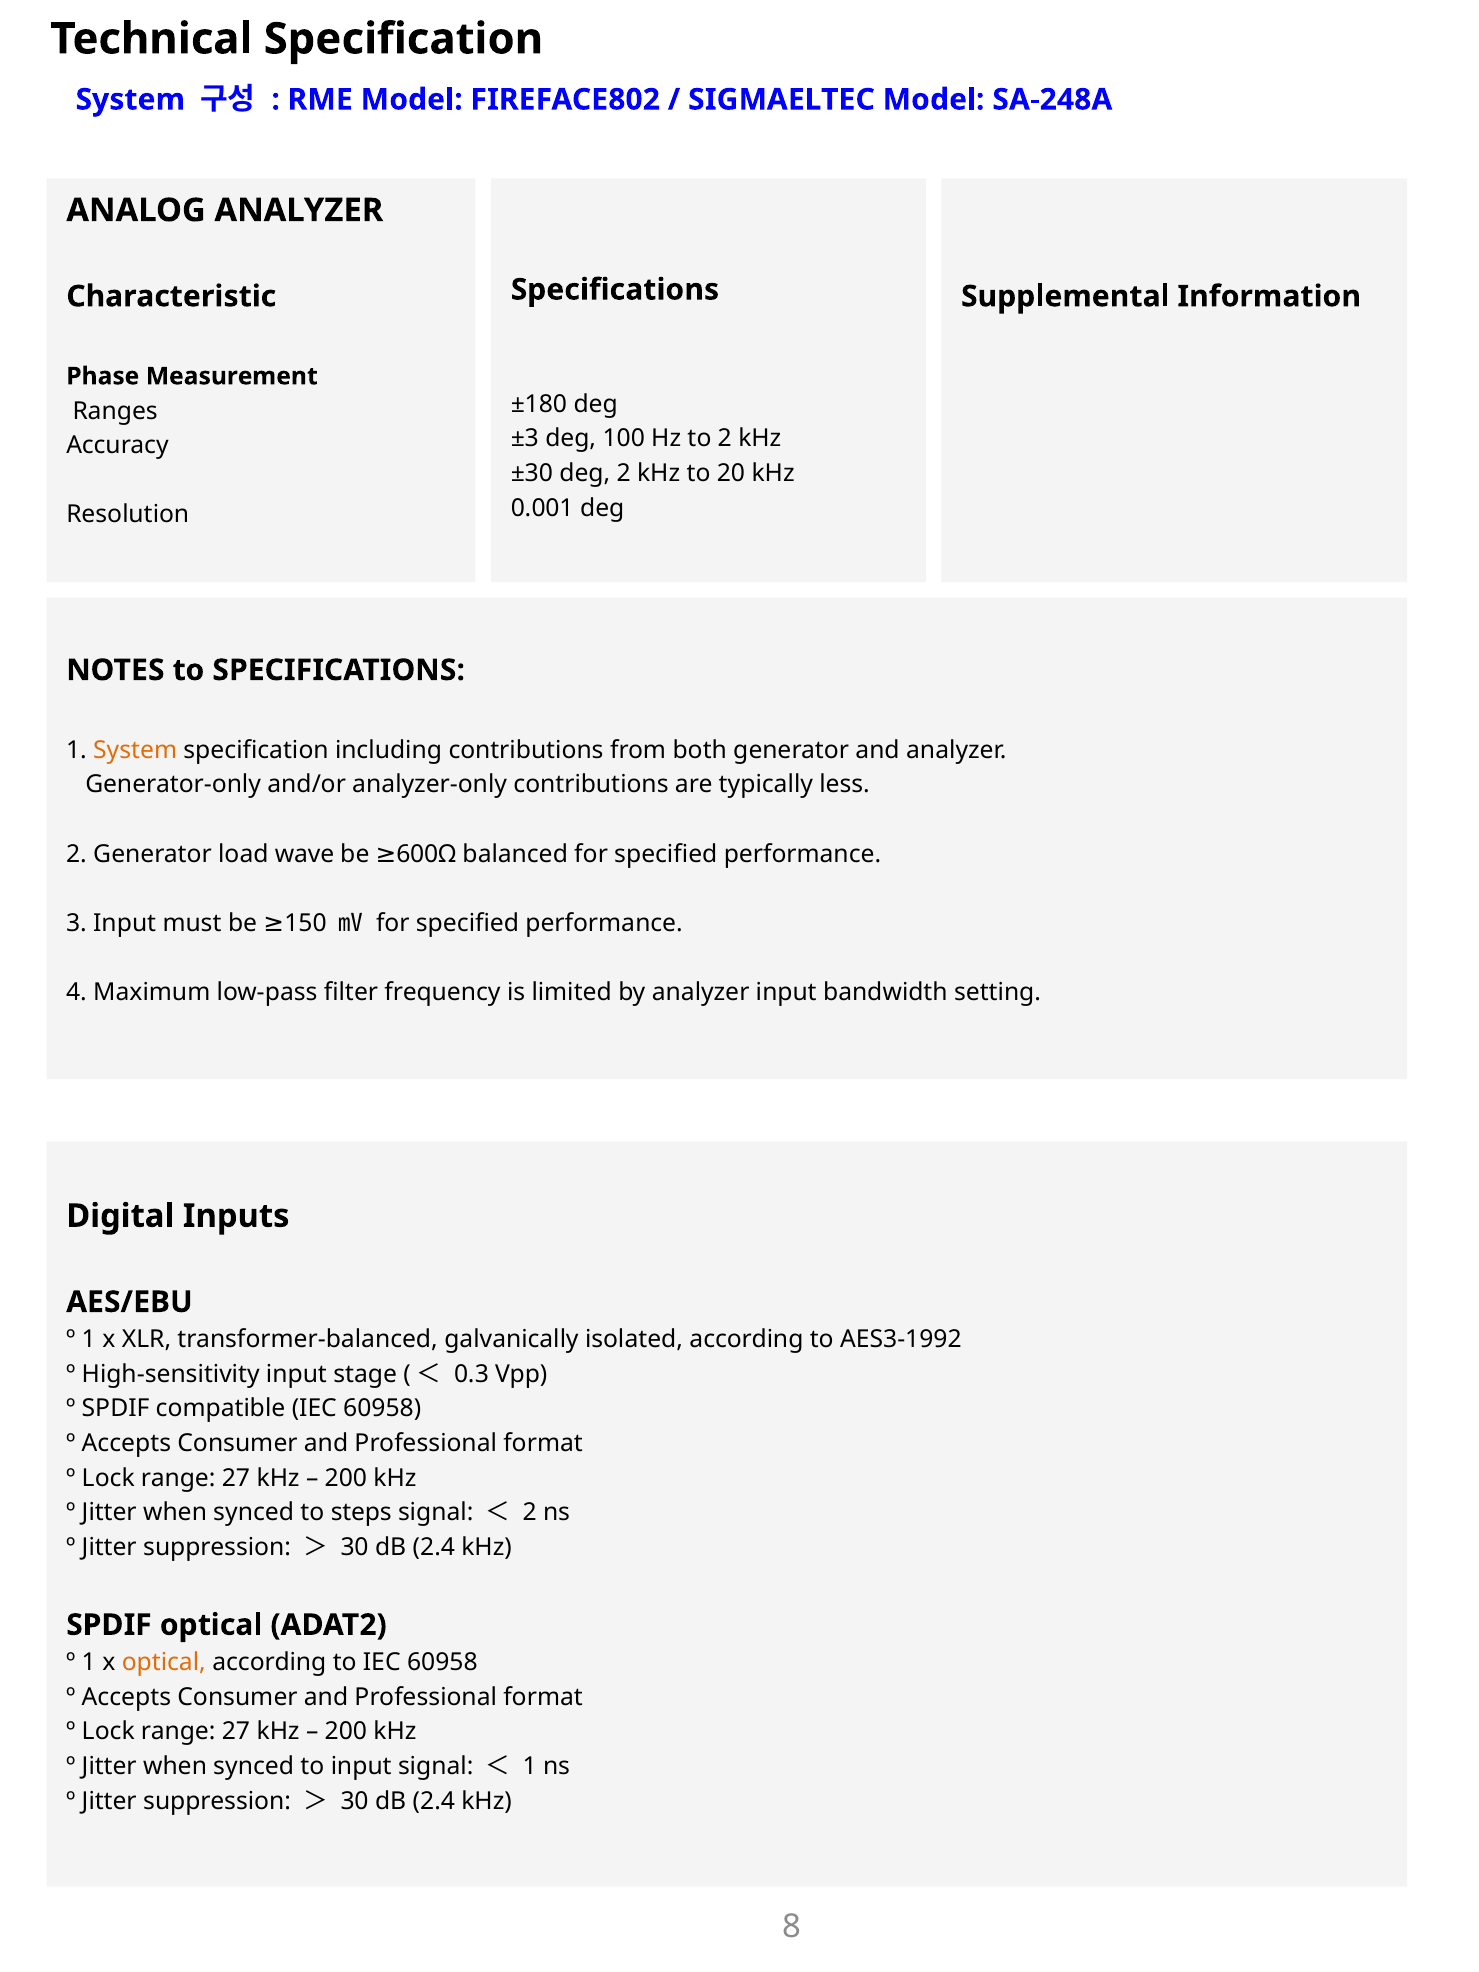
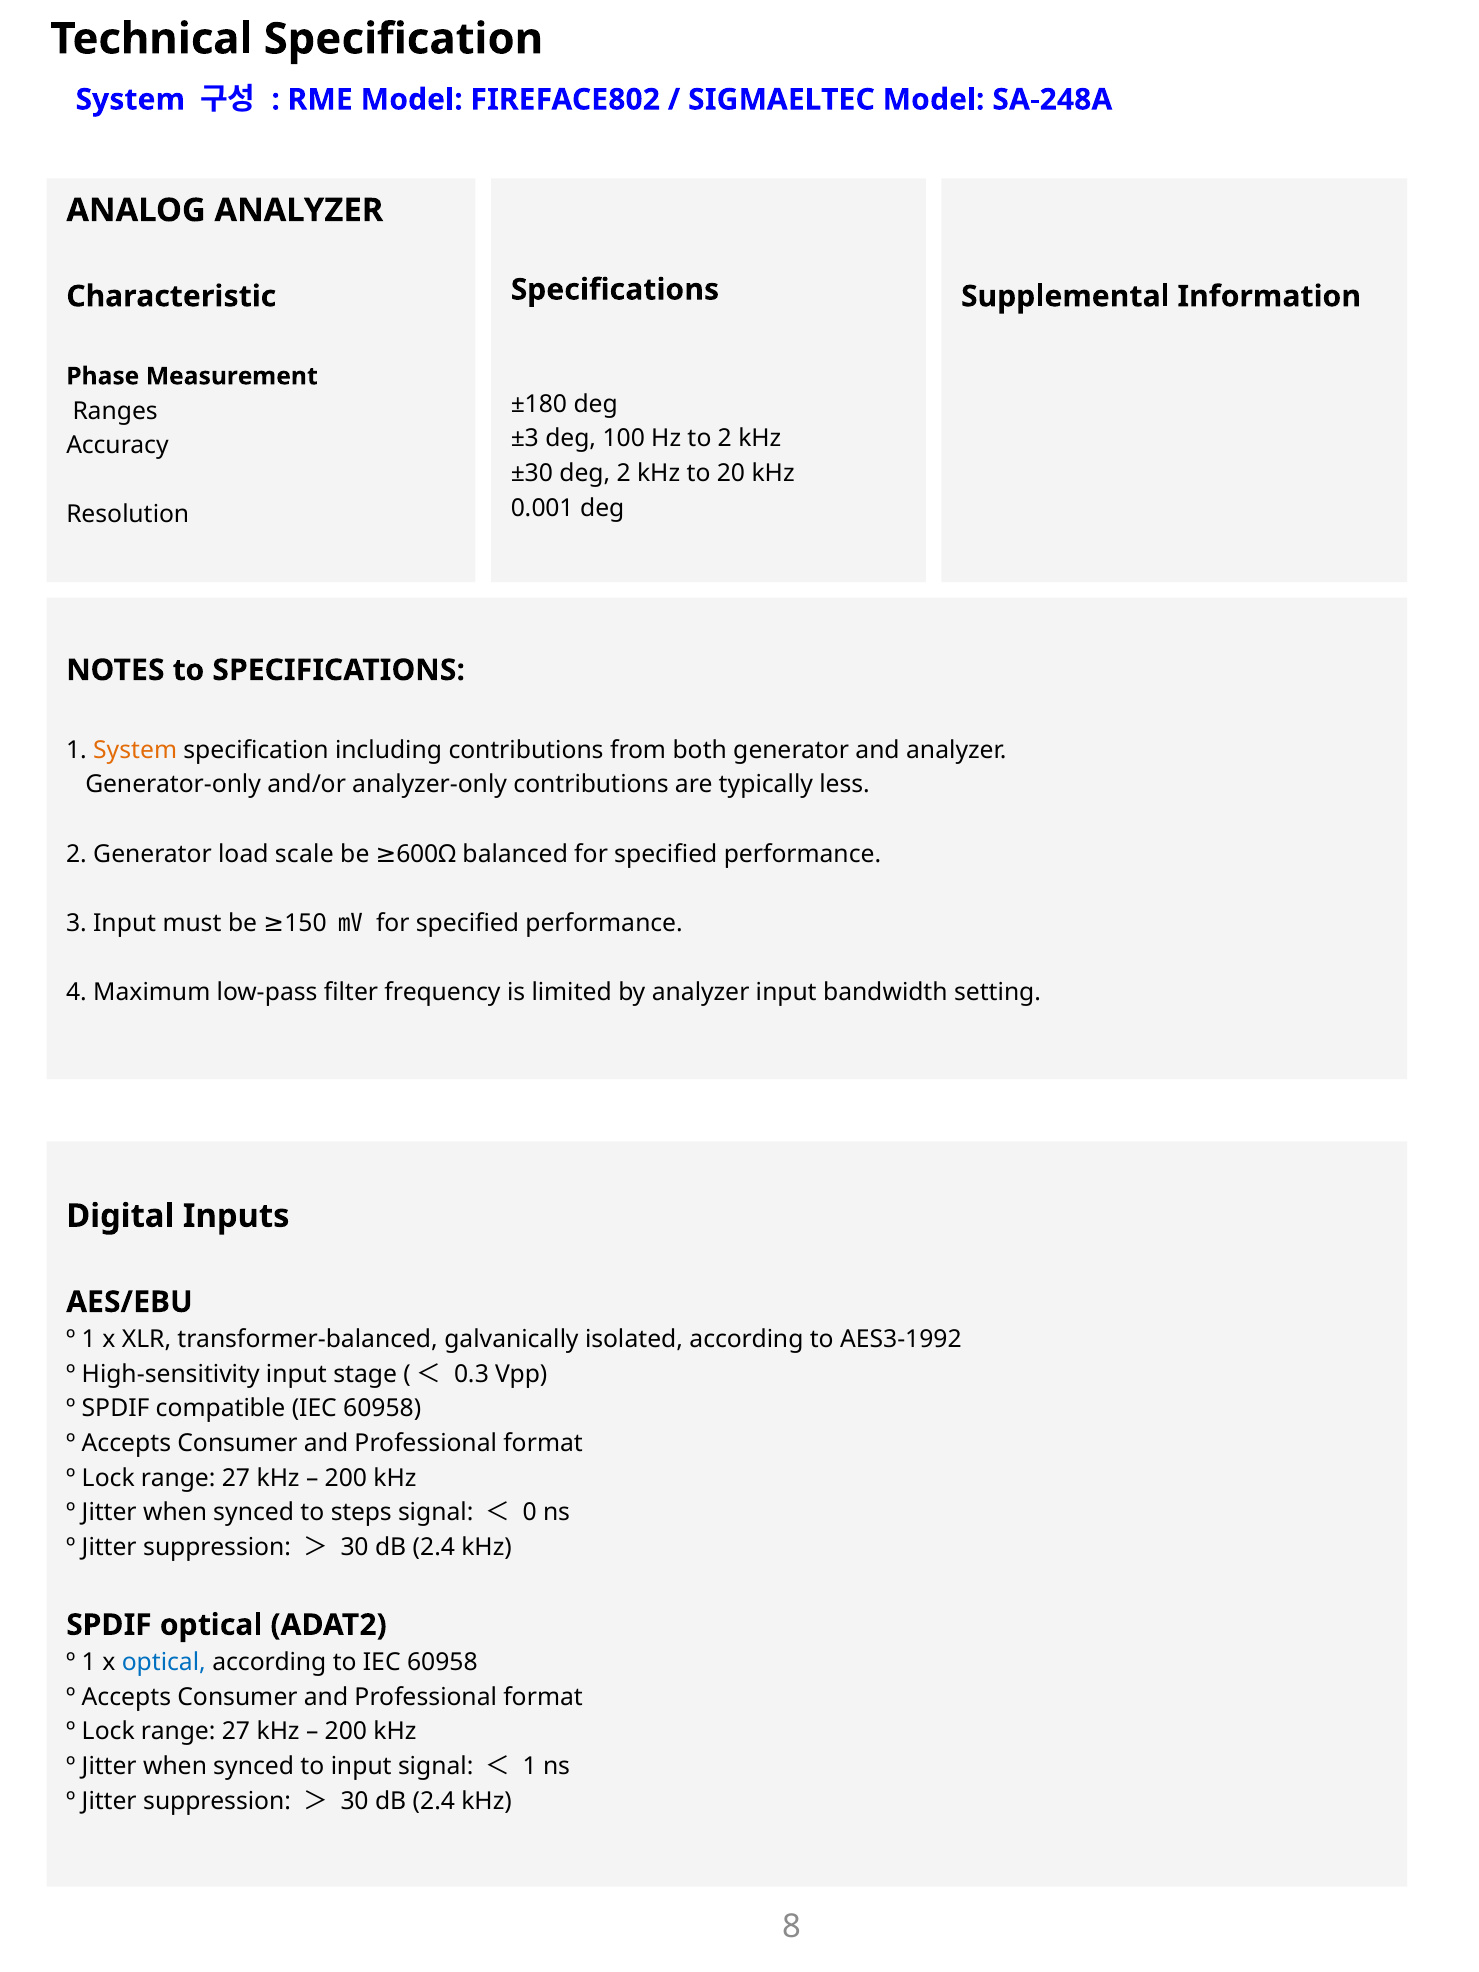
wave: wave -> scale
2 at (530, 1513): 2 -> 0
optical at (164, 1662) colour: orange -> blue
